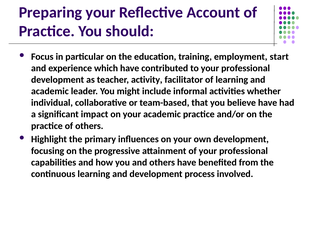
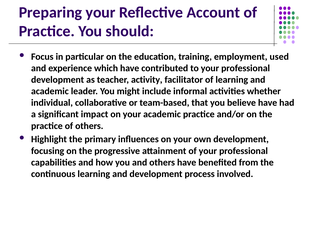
start: start -> used
